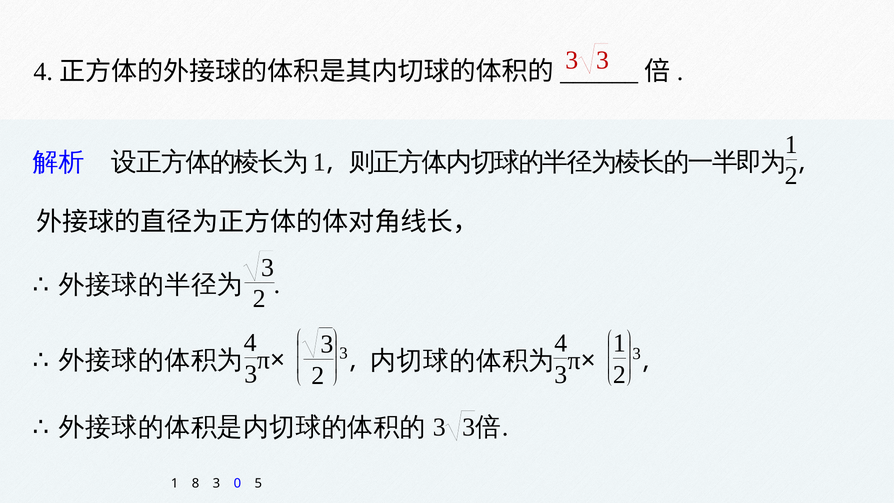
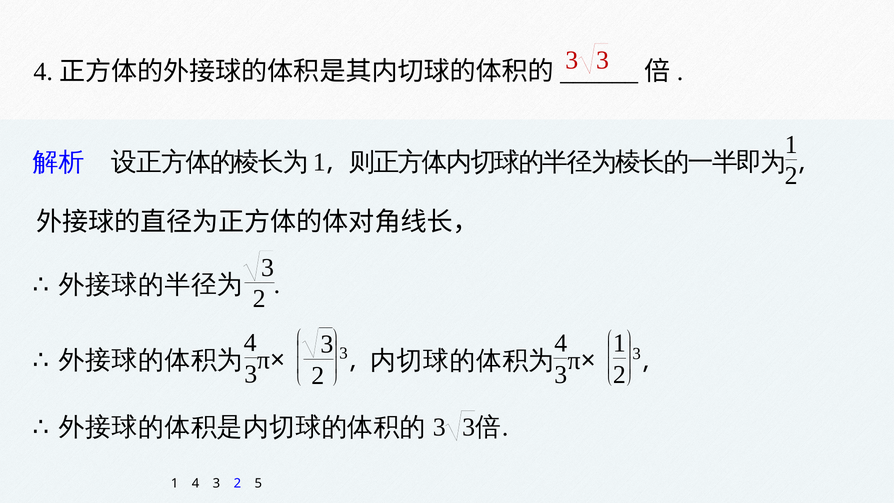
1 8: 8 -> 4
0 at (237, 483): 0 -> 2
